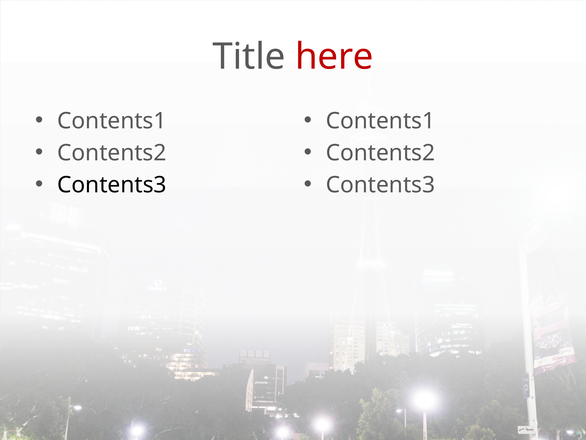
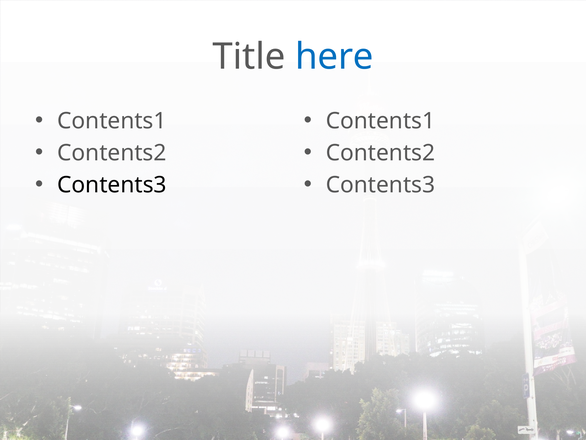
here colour: red -> blue
